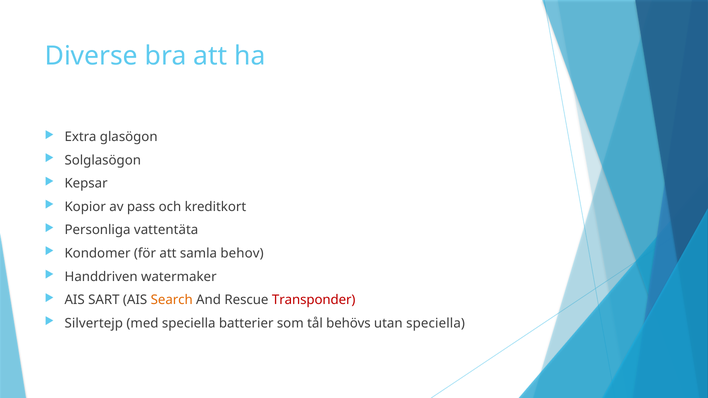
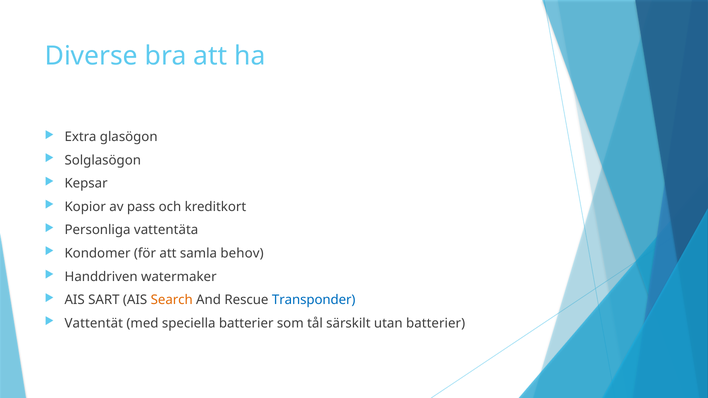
Transponder colour: red -> blue
Silvertejp: Silvertejp -> Vattentät
behövs: behövs -> särskilt
utan speciella: speciella -> batterier
